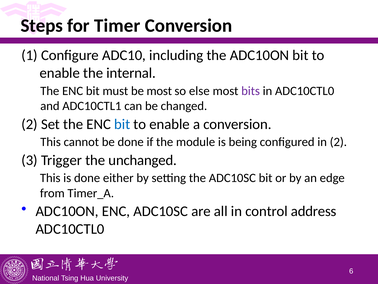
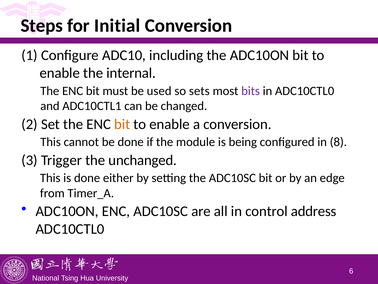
Timer: Timer -> Initial
be most: most -> used
else: else -> sets
bit at (122, 124) colour: blue -> orange
in 2: 2 -> 8
